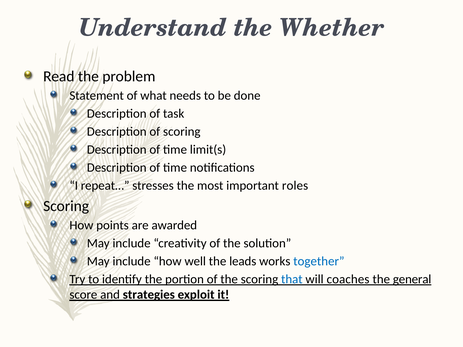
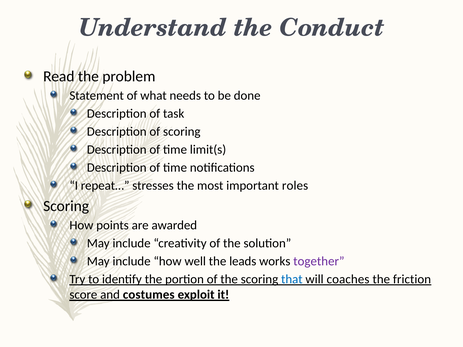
Whether: Whether -> Conduct
together colour: blue -> purple
general: general -> friction
strategies: strategies -> costumes
